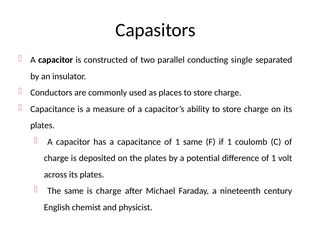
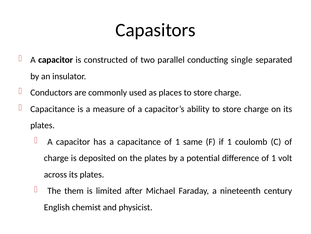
The same: same -> them
is charge: charge -> limited
